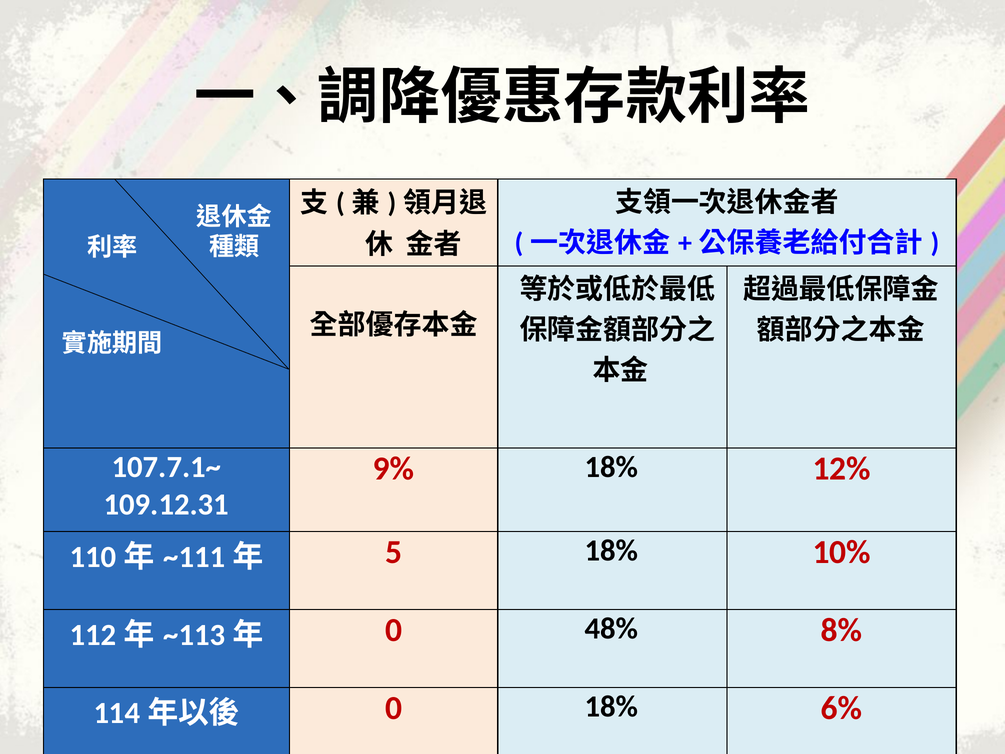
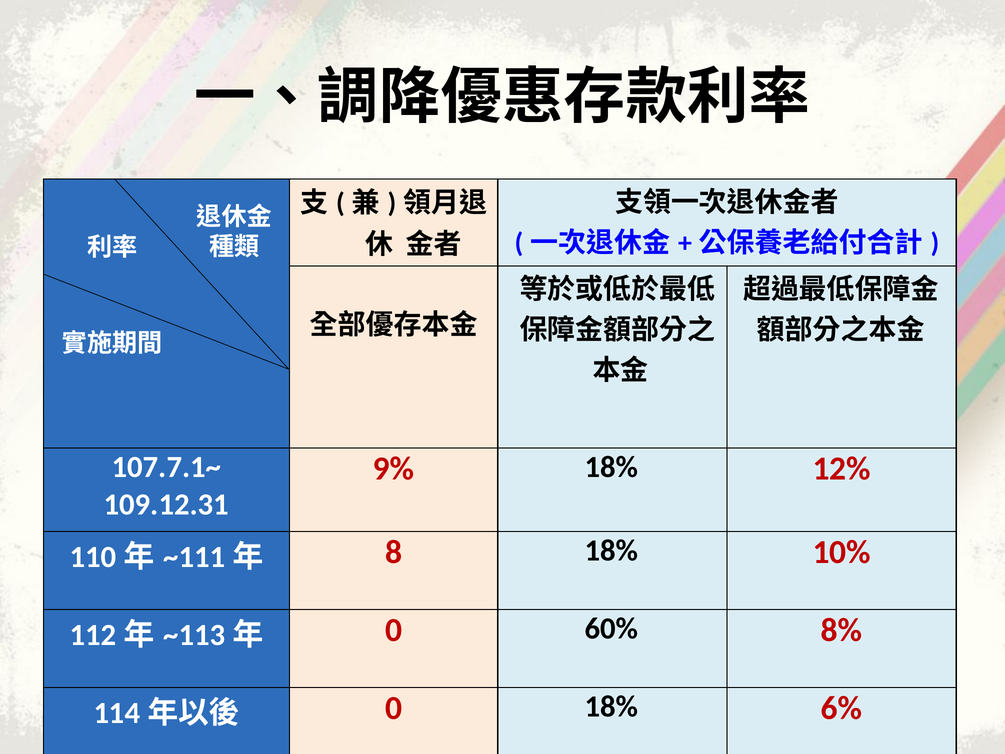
5: 5 -> 8
48%: 48% -> 60%
